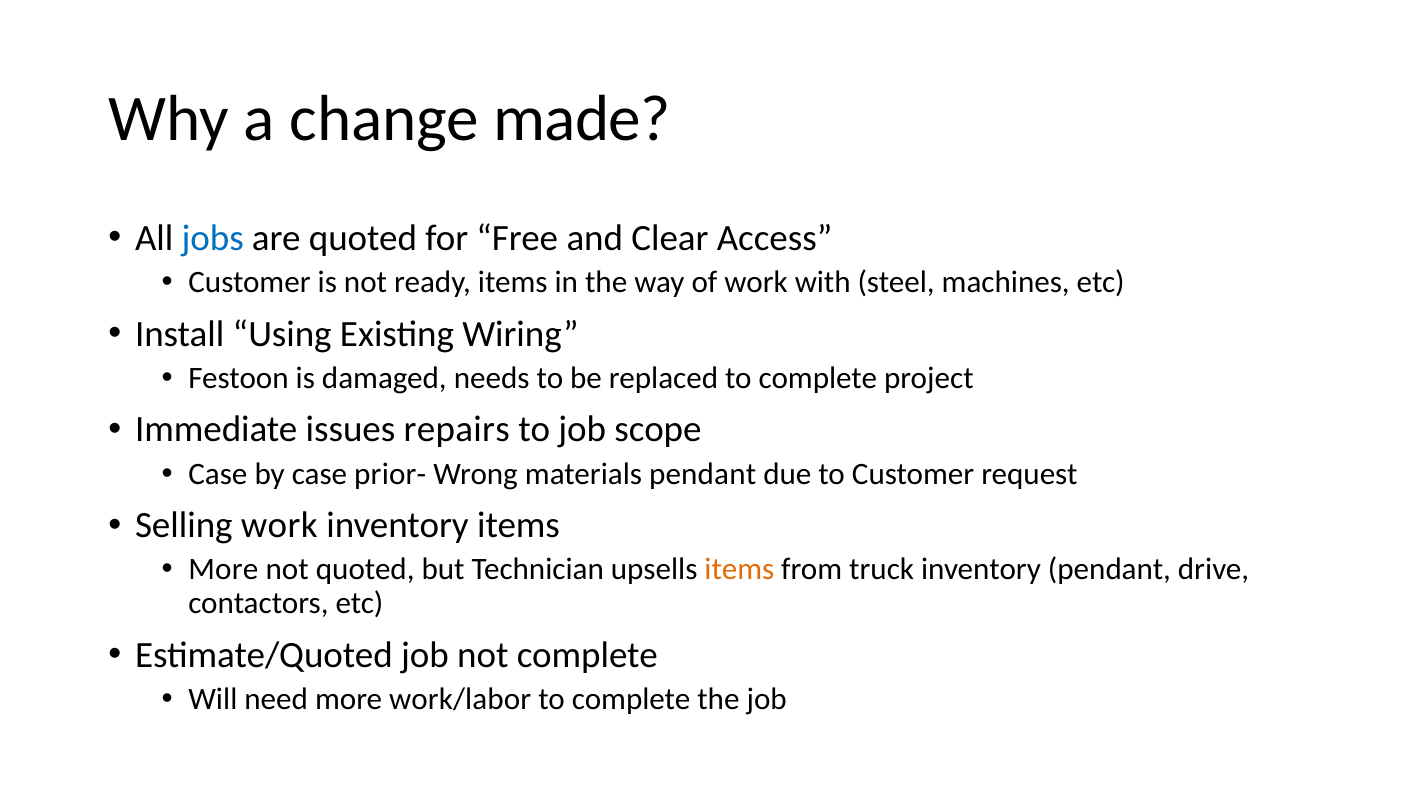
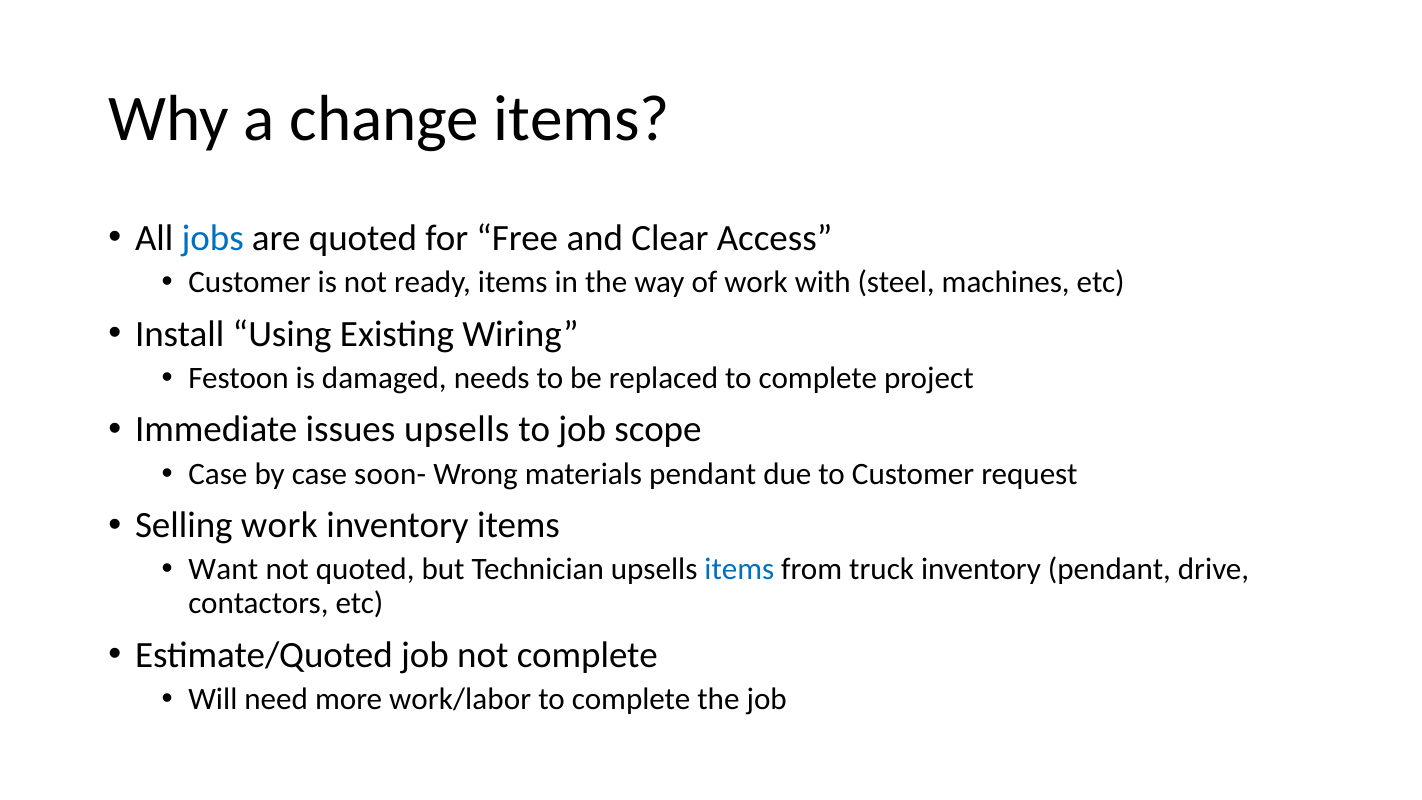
change made: made -> items
issues repairs: repairs -> upsells
prior-: prior- -> soon-
More at (223, 570): More -> Want
items at (739, 570) colour: orange -> blue
